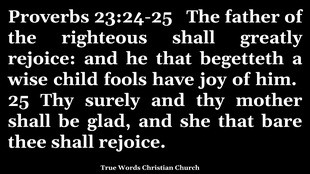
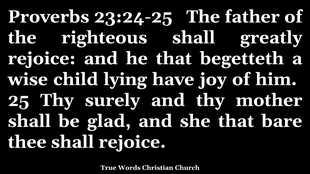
fools: fools -> lying
